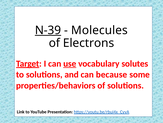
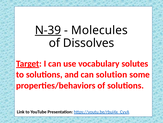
Electrons: Electrons -> Dissolves
use underline: present -> none
because: because -> solution
